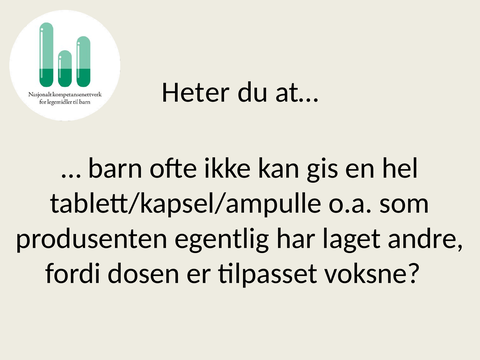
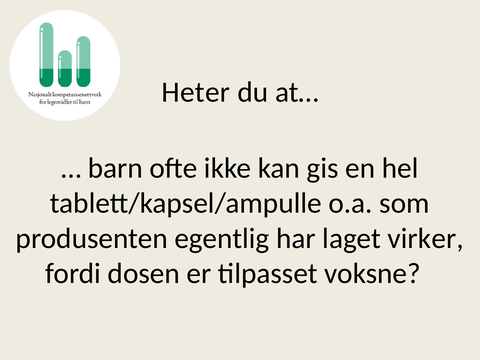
andre: andre -> virker
